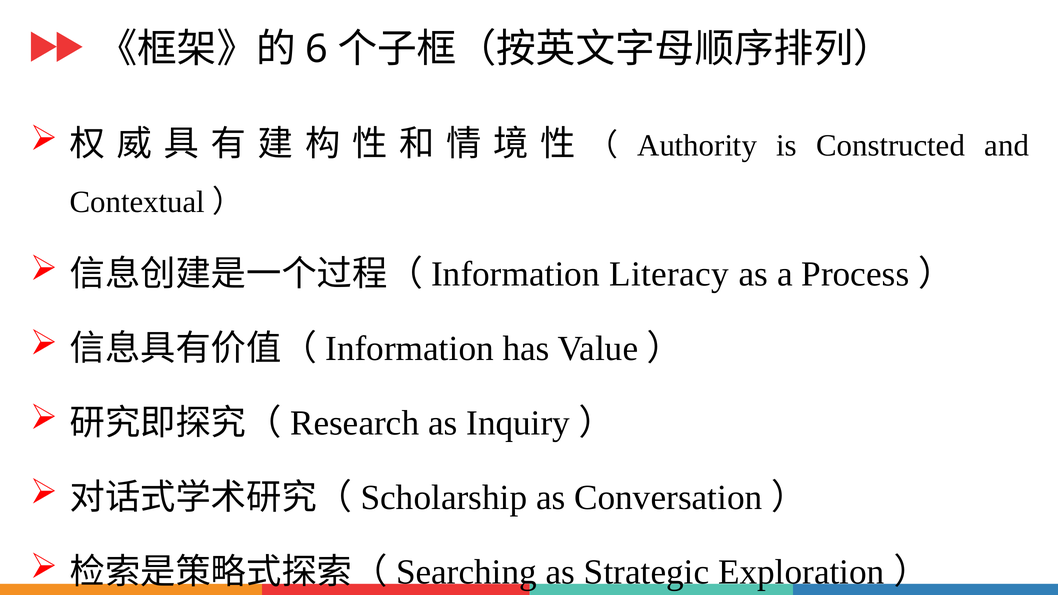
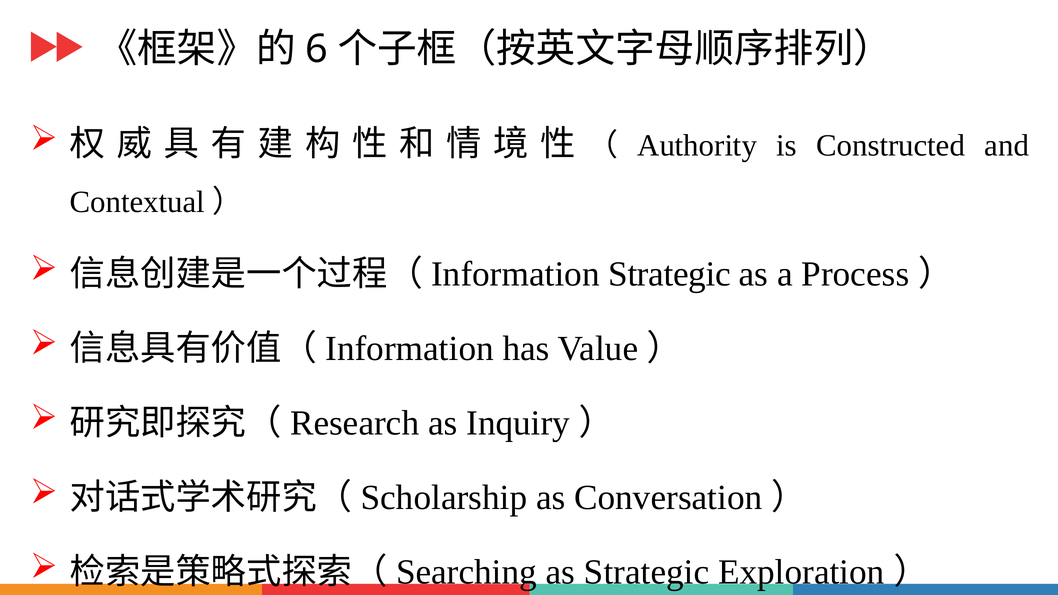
Literacy at (669, 274): Literacy -> Strategic
